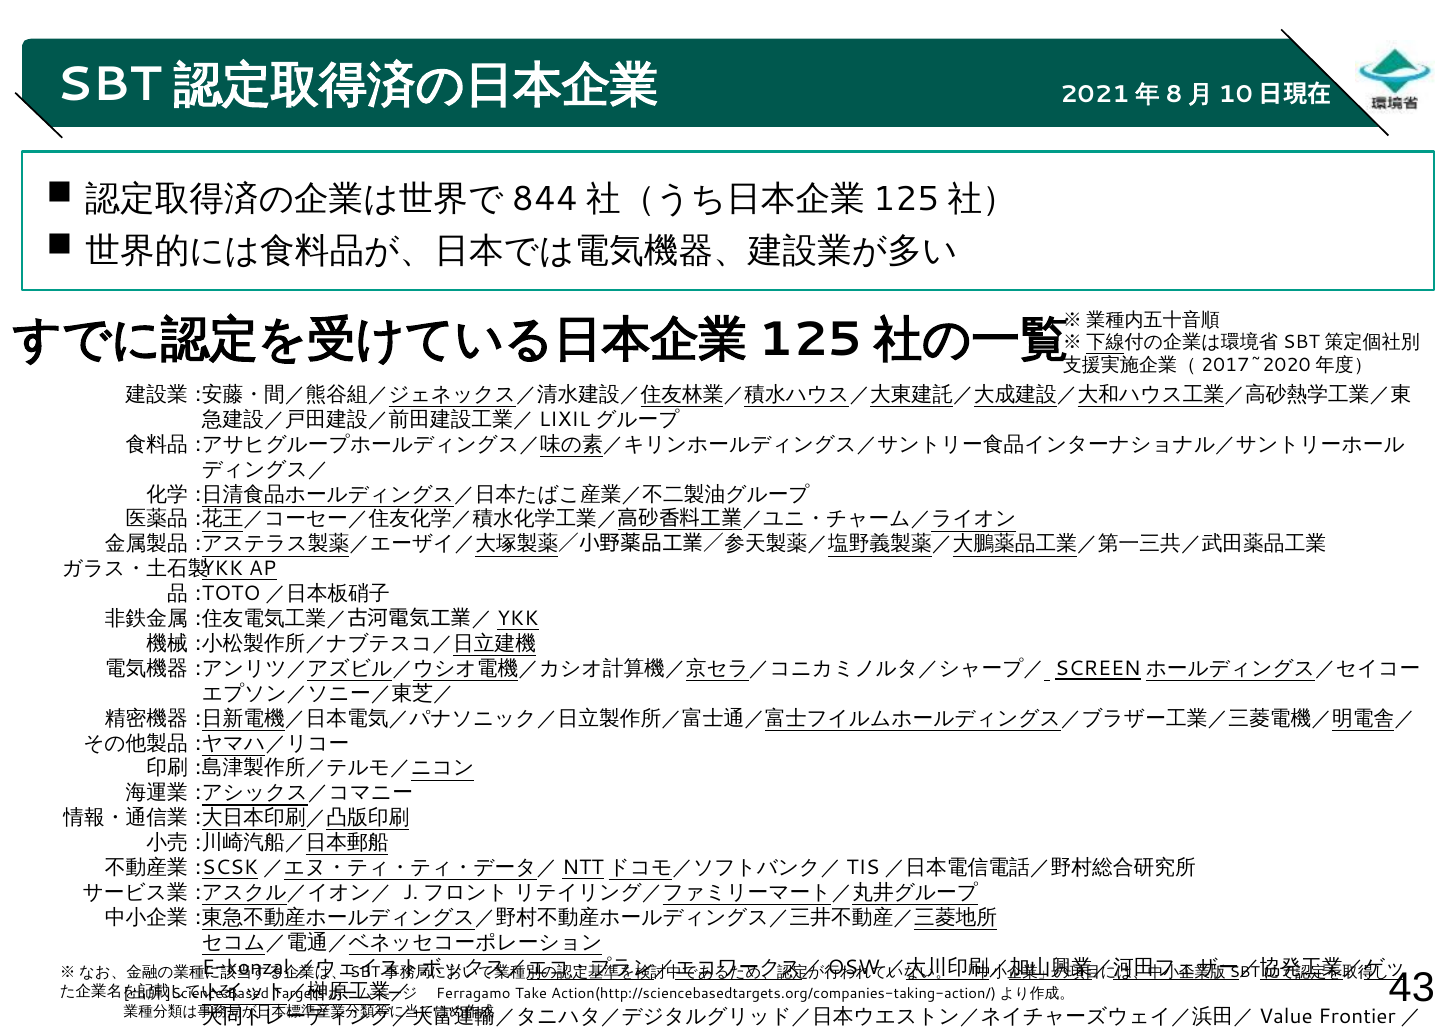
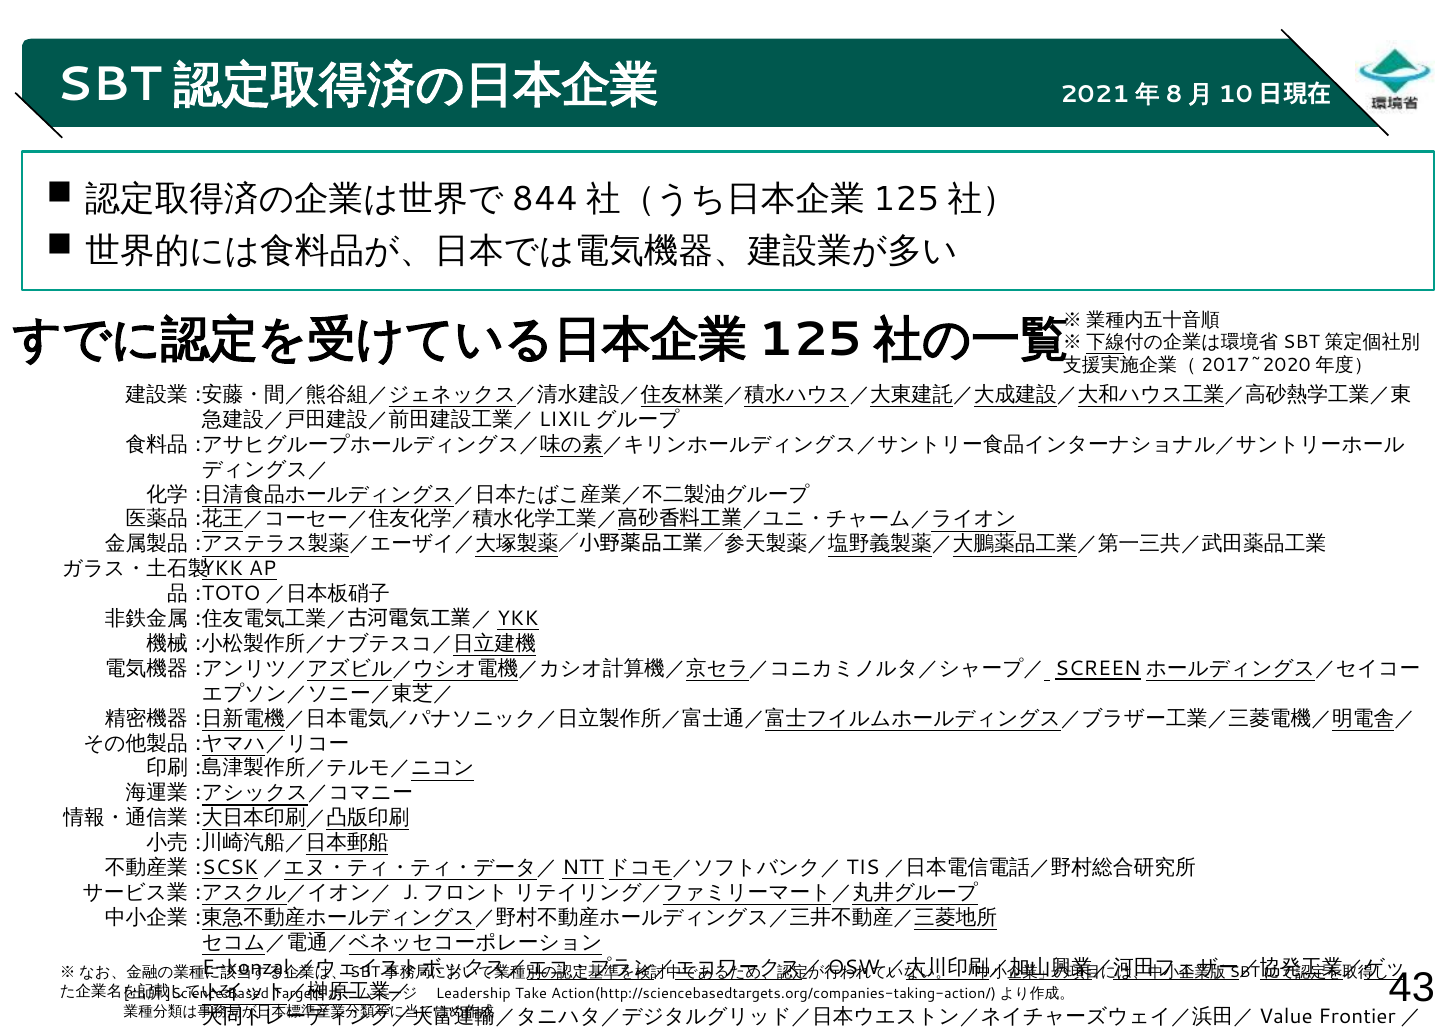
Ferragamo: Ferragamo -> Leadership
